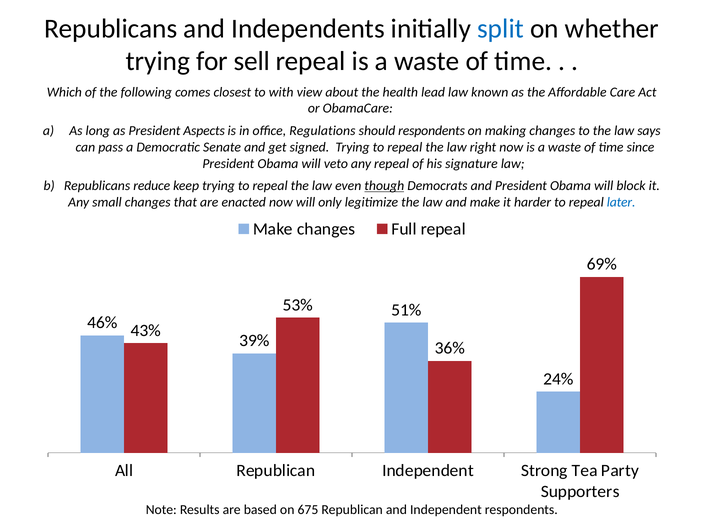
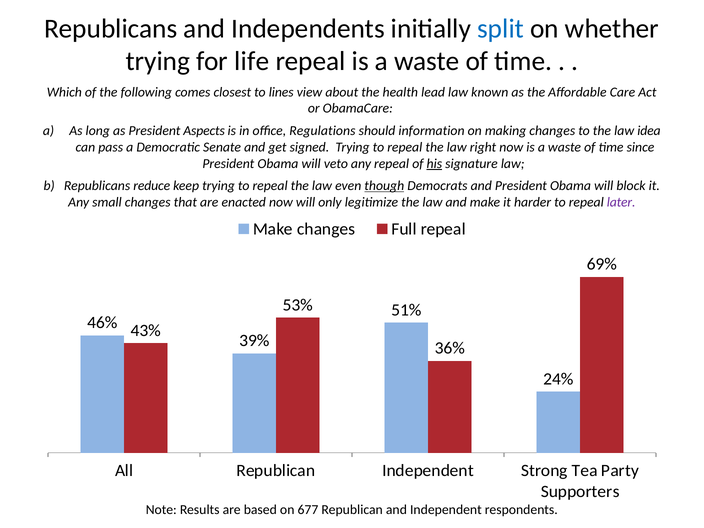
sell: sell -> life
with: with -> lines
should respondents: respondents -> information
says: says -> idea
his underline: none -> present
later colour: blue -> purple
675: 675 -> 677
